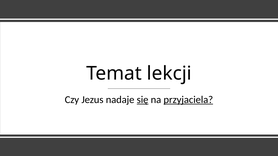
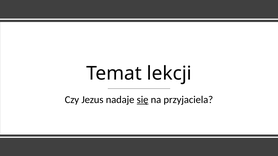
przyjaciela underline: present -> none
